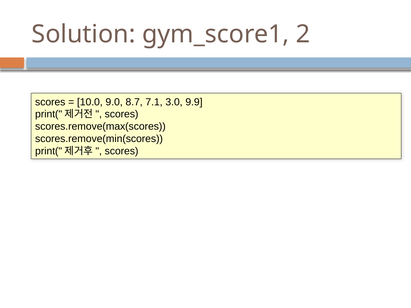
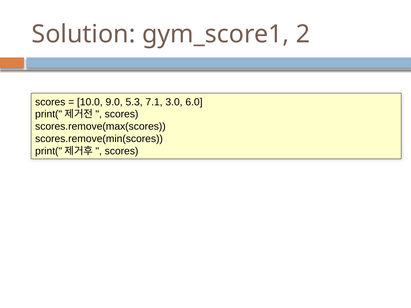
8.7: 8.7 -> 5.3
9.9: 9.9 -> 6.0
